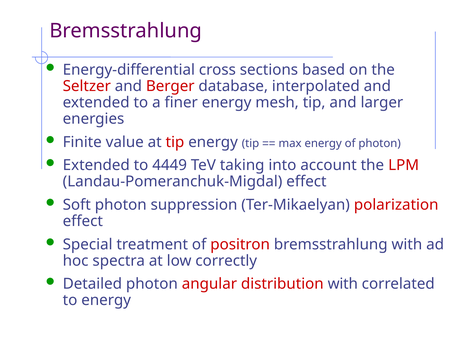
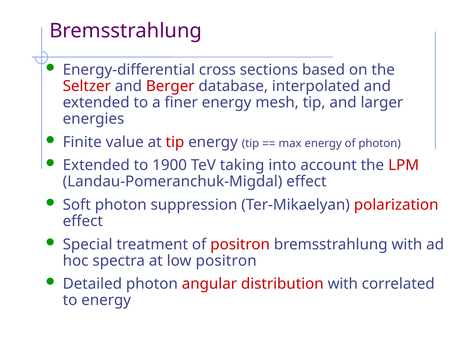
4449: 4449 -> 1900
low correctly: correctly -> positron
